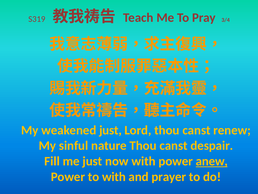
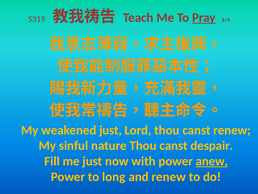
Pray underline: none -> present
to with: with -> long
and prayer: prayer -> renew
